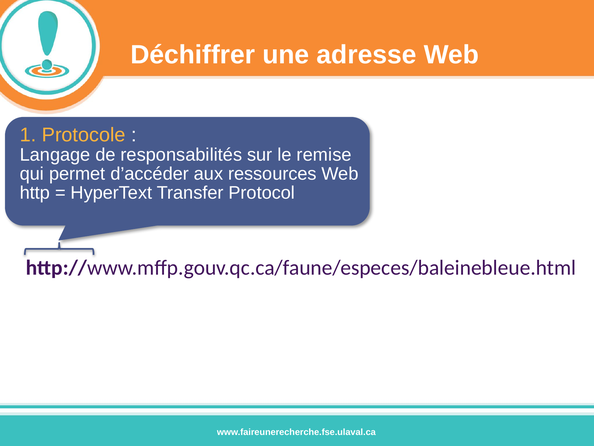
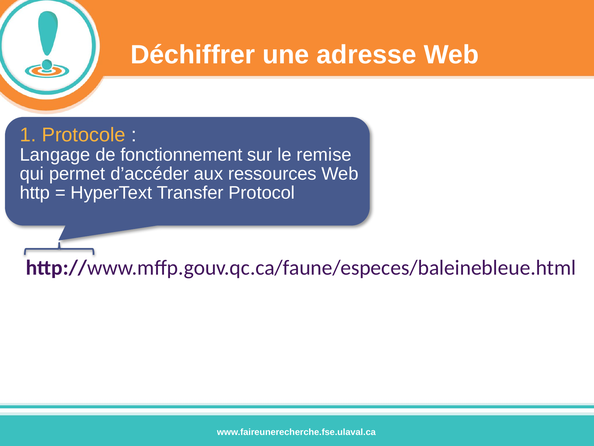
responsabilités: responsabilités -> fonctionnement
